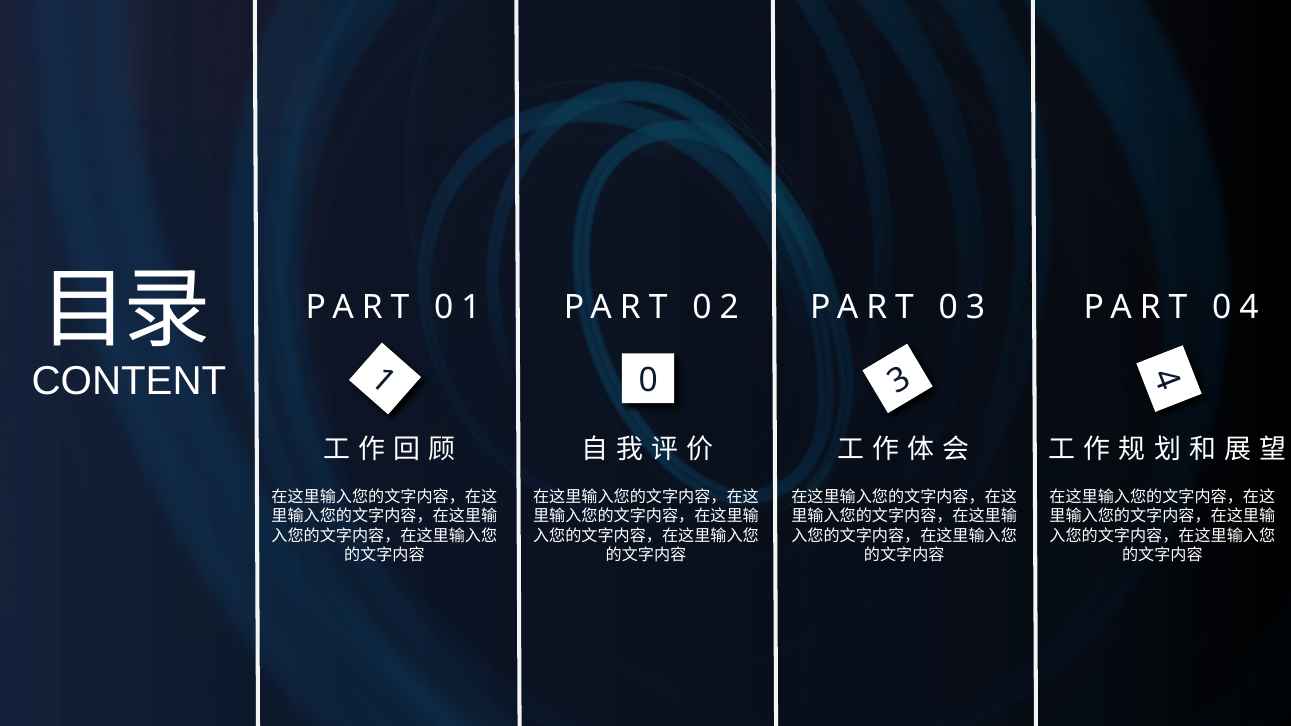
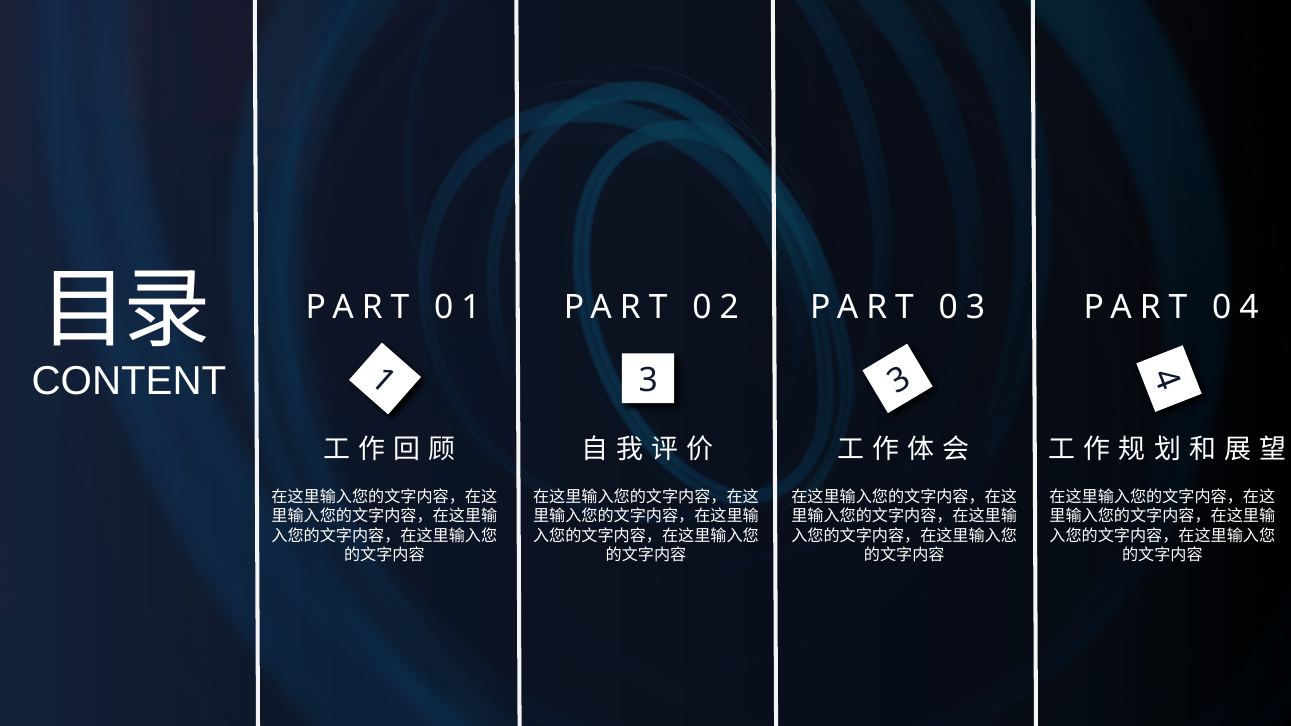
1 0: 0 -> 3
